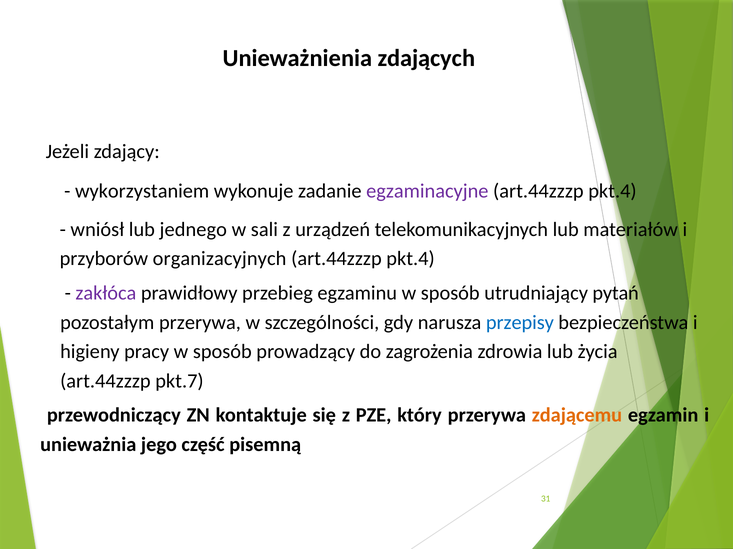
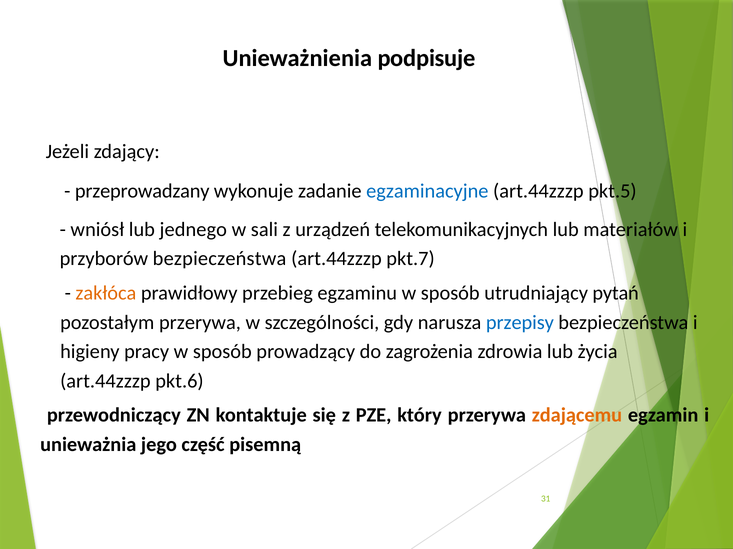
zdających: zdających -> podpisuje
wykorzystaniem: wykorzystaniem -> przeprowadzany
egzaminacyjne colour: purple -> blue
pkt.4 at (612, 191): pkt.4 -> pkt.5
przyborów organizacyjnych: organizacyjnych -> bezpieczeństwa
pkt.4 at (411, 259): pkt.4 -> pkt.7
zakłóca colour: purple -> orange
pkt.7: pkt.7 -> pkt.6
